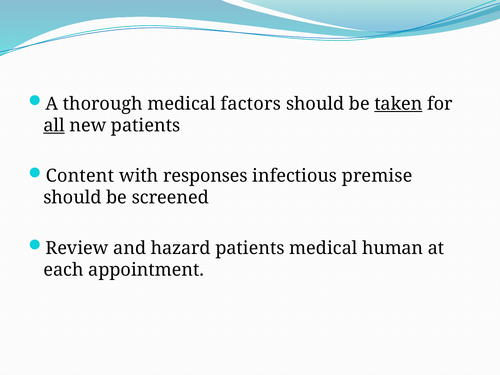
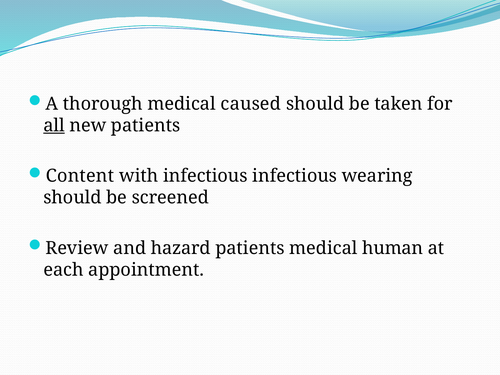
factors: factors -> caused
taken underline: present -> none
with responses: responses -> infectious
premise: premise -> wearing
